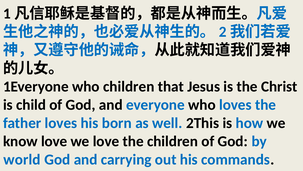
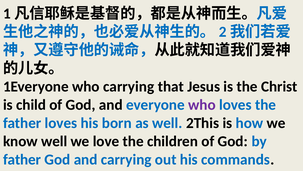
who children: children -> carrying
who at (202, 104) colour: black -> purple
know love: love -> well
world at (22, 159): world -> father
